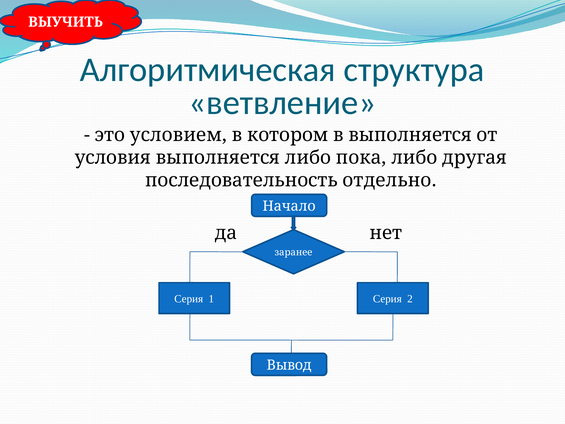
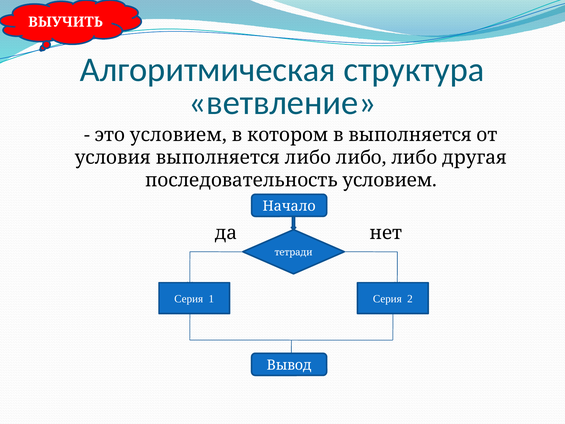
выполняется либо пока: пока -> либо
последовательность отдельно: отдельно -> условием
заранее: заранее -> тетради
